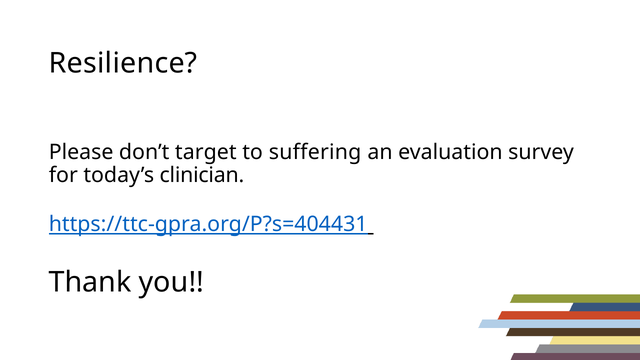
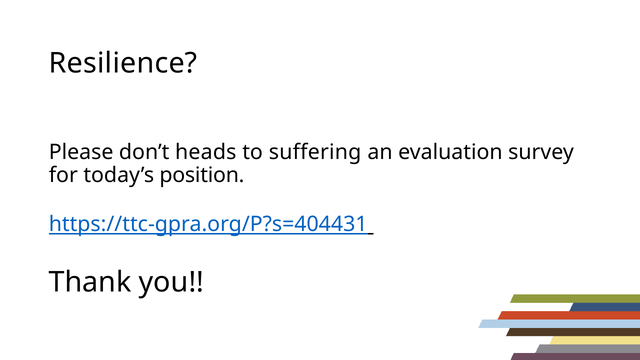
target: target -> heads
clinician: clinician -> position
